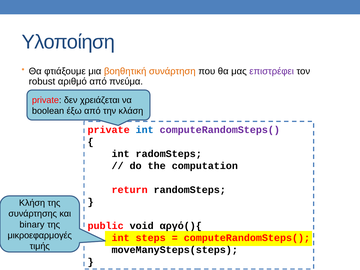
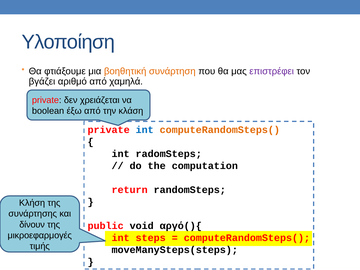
robust: robust -> βγάζει
πνεύμα: πνεύμα -> χαμηλά
computeRandomSteps( at (220, 130) colour: purple -> orange
binary: binary -> δίνουν
